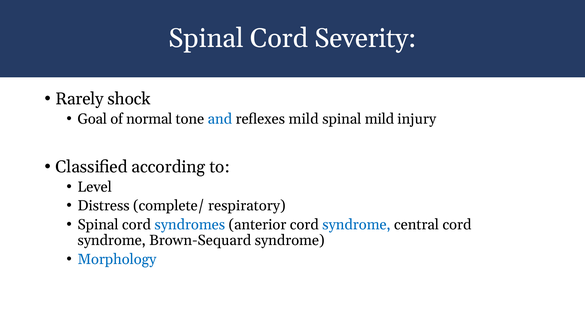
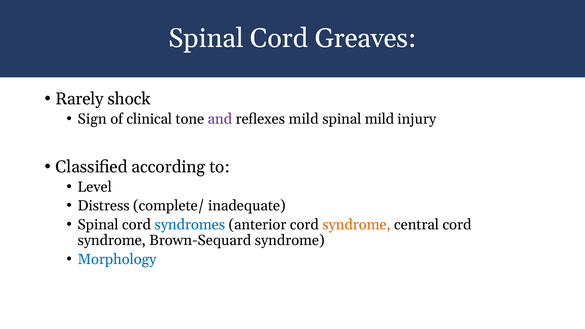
Severity: Severity -> Greaves
Goal: Goal -> Sign
normal: normal -> clinical
and colour: blue -> purple
respiratory: respiratory -> inadequate
syndrome at (356, 225) colour: blue -> orange
